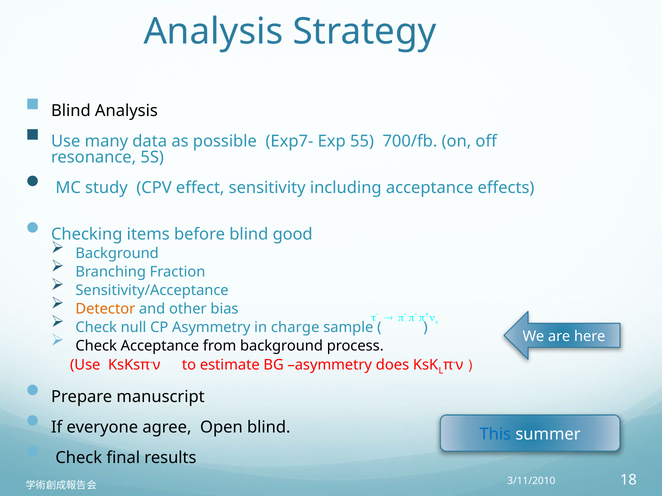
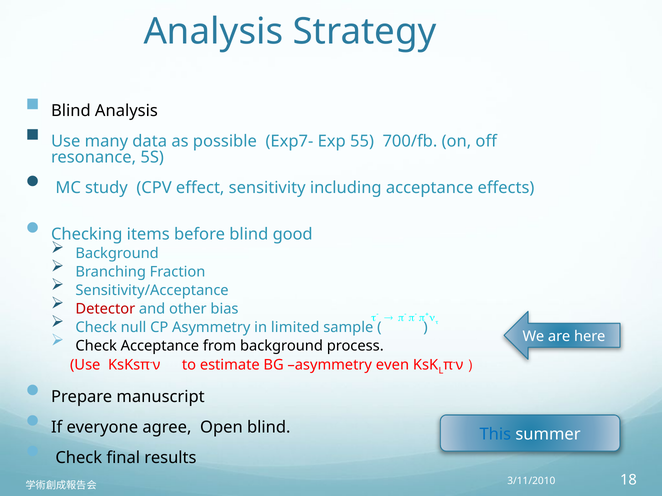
Detector colour: orange -> red
charge: charge -> limited
does: does -> even
